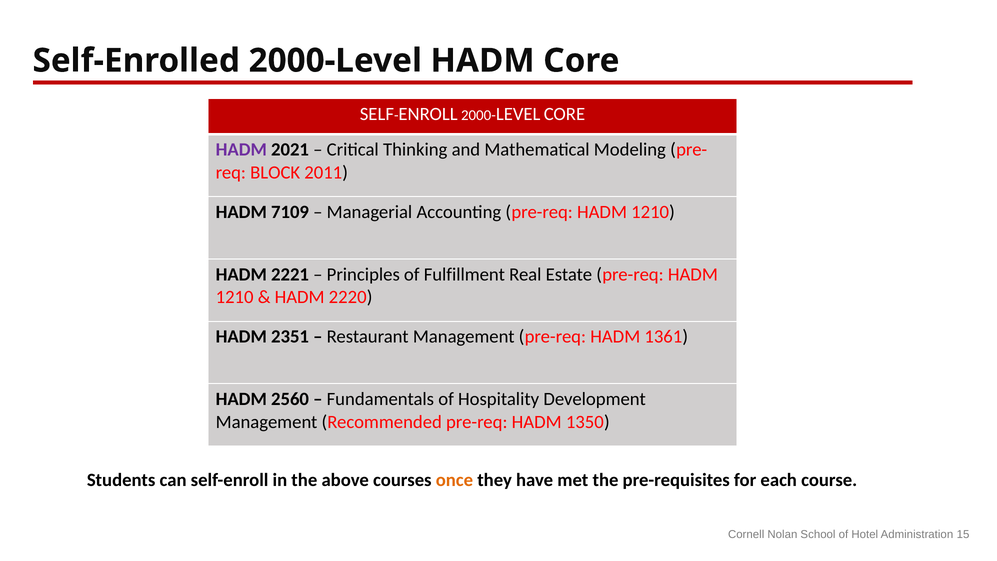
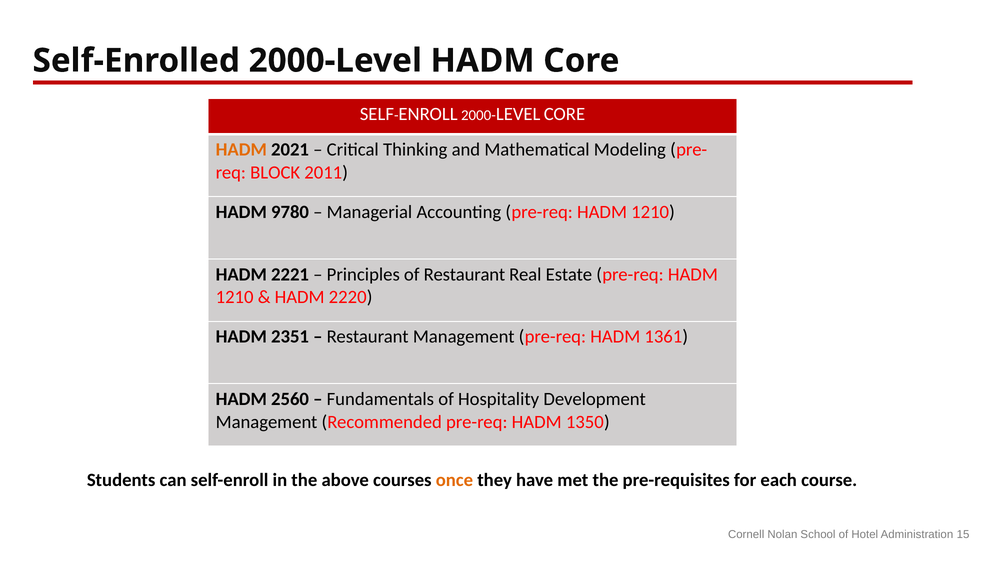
HADM at (241, 150) colour: purple -> orange
7109: 7109 -> 9780
of Fulfillment: Fulfillment -> Restaurant
